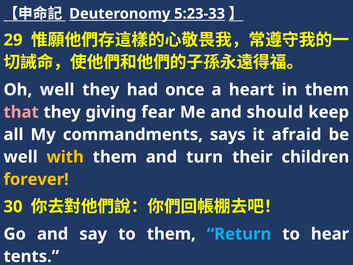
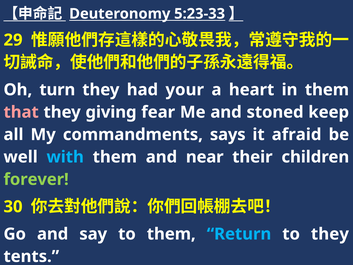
Oh well: well -> turn
once: once -> your
should: should -> stoned
with colour: yellow -> light blue
turn: turn -> near
forever colour: yellow -> light green
to hear: hear -> they
